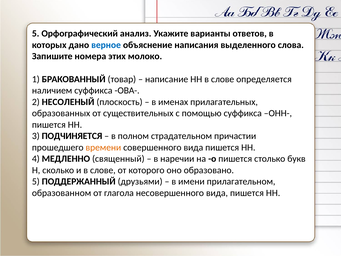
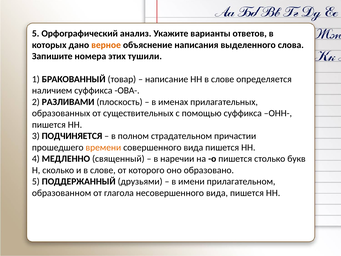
верное colour: blue -> orange
молоко: молоко -> тушили
НЕСОЛЕНЫЙ: НЕСОЛЕНЫЙ -> РАЗЛИВАМИ
